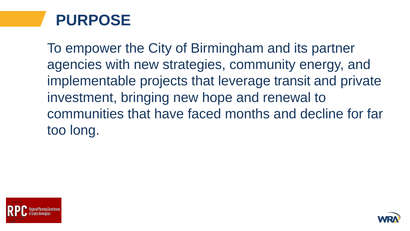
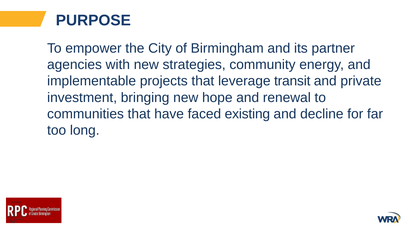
months: months -> existing
